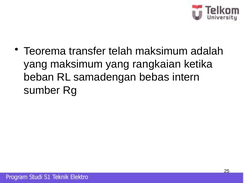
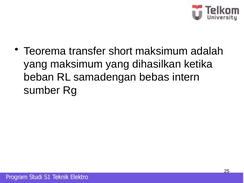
telah: telah -> short
rangkaian: rangkaian -> dihasilkan
